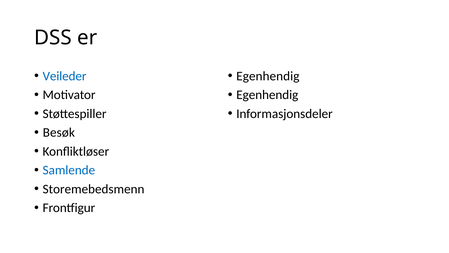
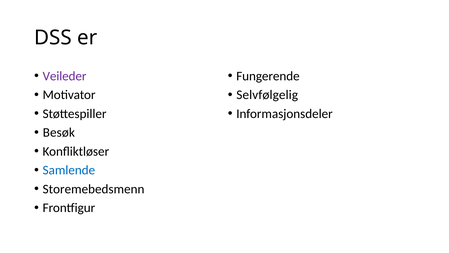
Veileder colour: blue -> purple
Egenhendig at (268, 76): Egenhendig -> Fungerende
Egenhendig at (267, 95): Egenhendig -> Selvfølgelig
